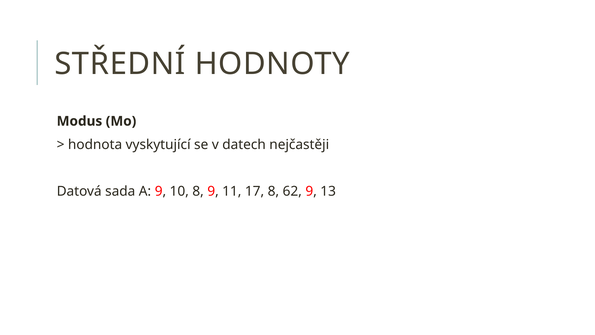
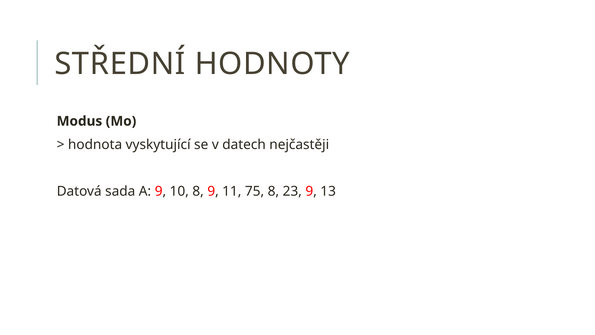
17: 17 -> 75
62: 62 -> 23
